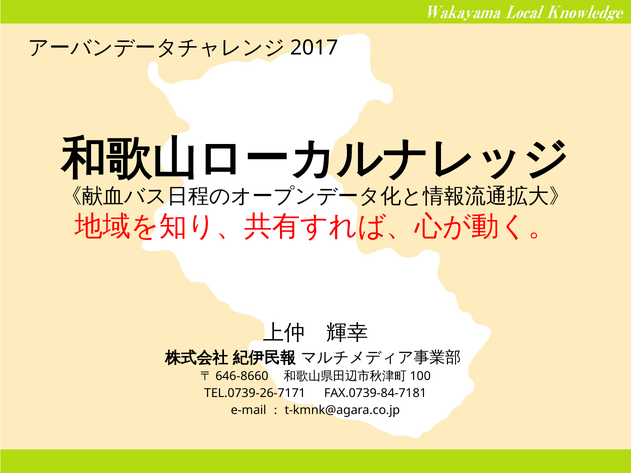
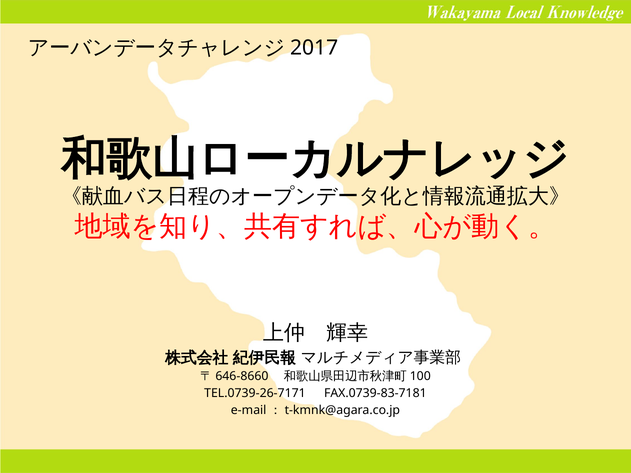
FAX.0739-84-7181: FAX.0739-84-7181 -> FAX.0739-83-7181
